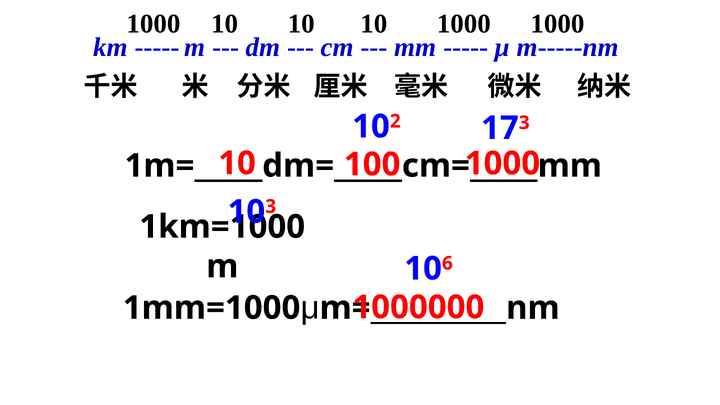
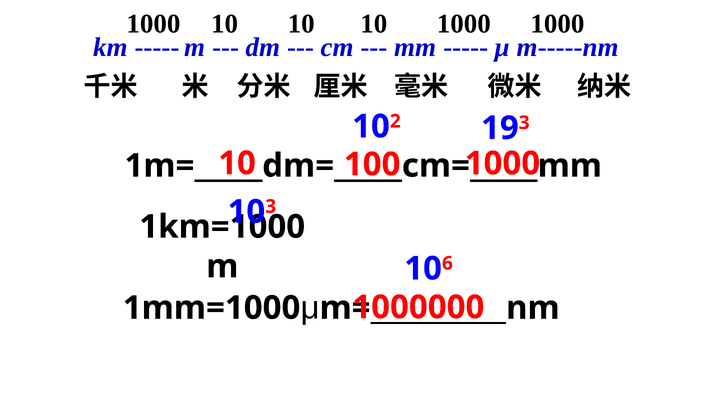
17: 17 -> 19
